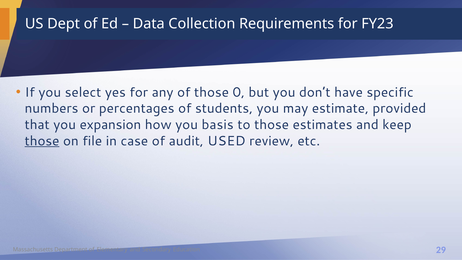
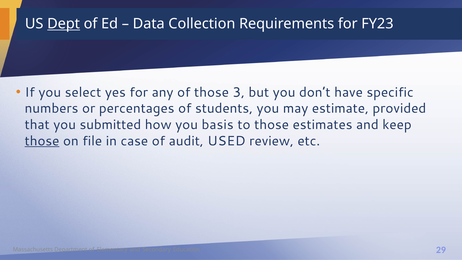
Dept underline: none -> present
0: 0 -> 3
expansion: expansion -> submitted
